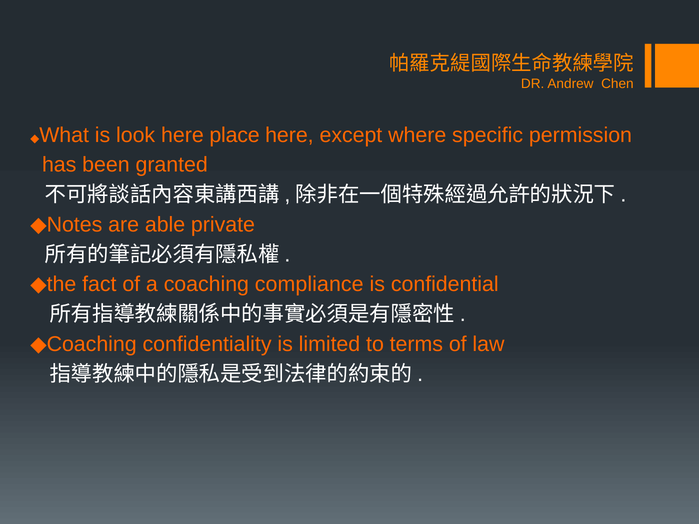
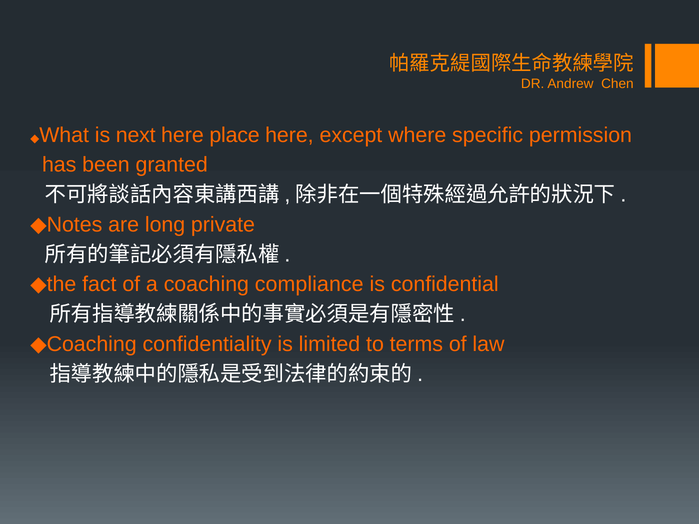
look: look -> next
able: able -> long
